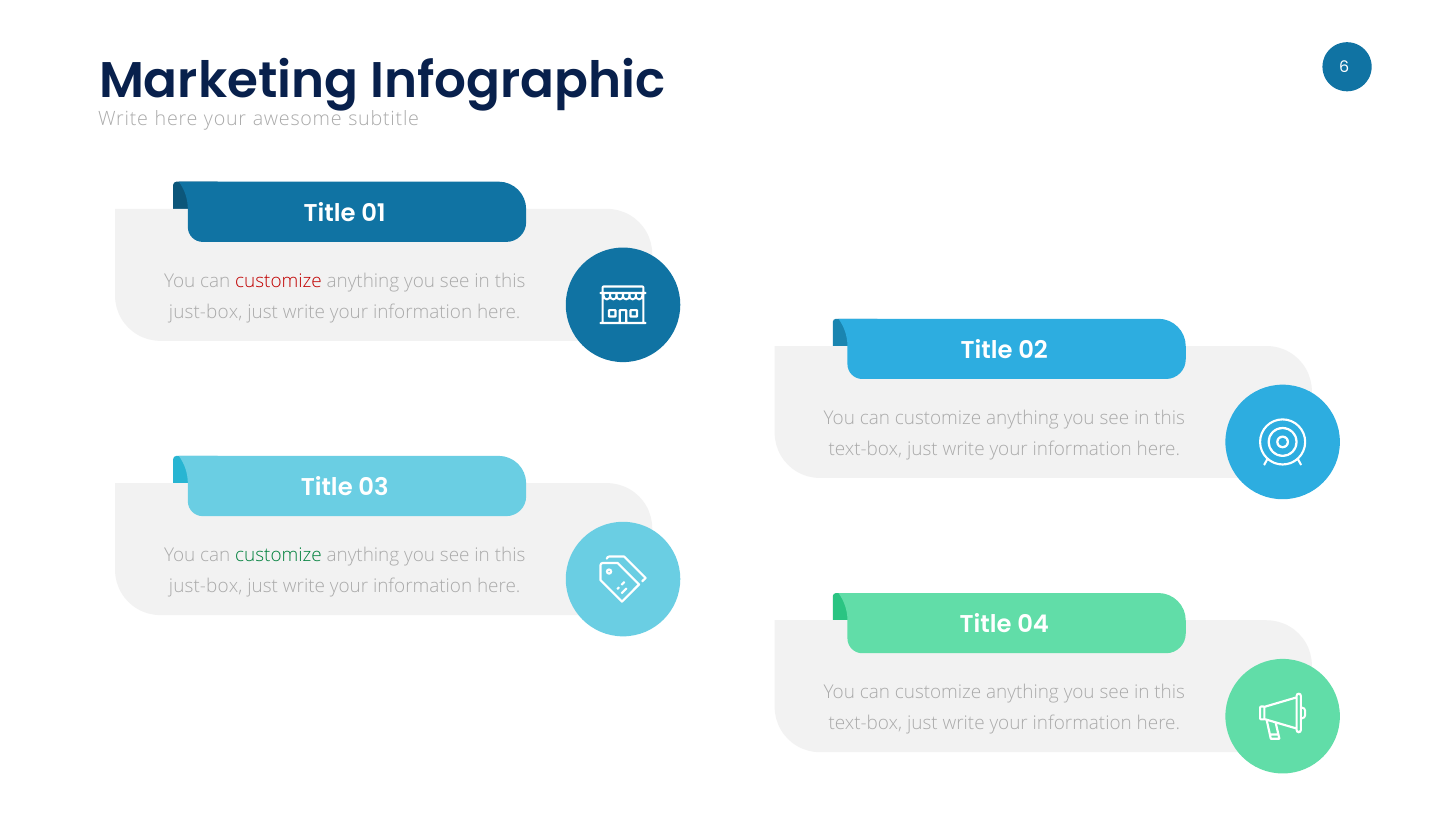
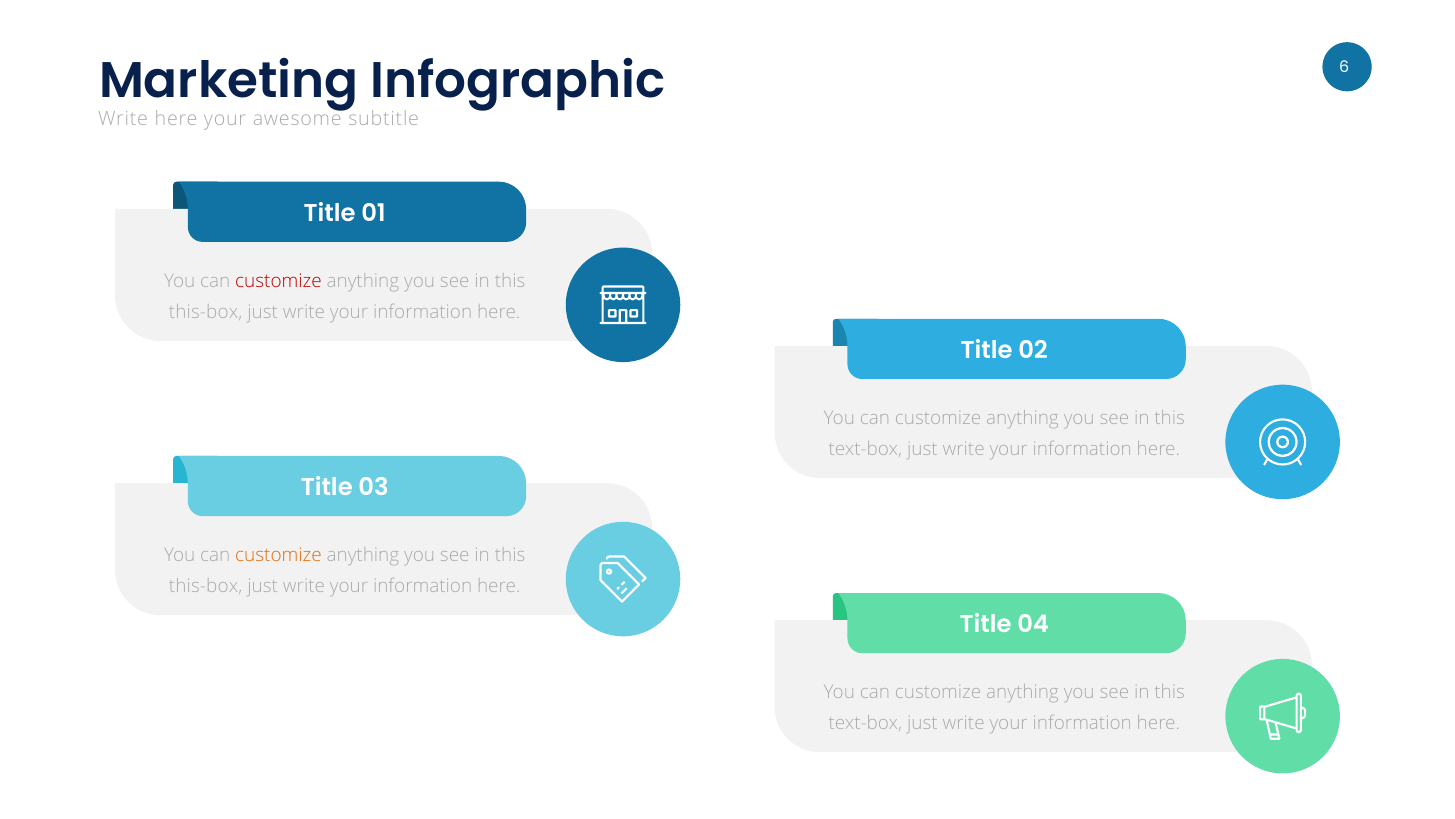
just-box at (206, 312): just-box -> this-box
customize at (278, 555) colour: green -> orange
just-box at (206, 586): just-box -> this-box
